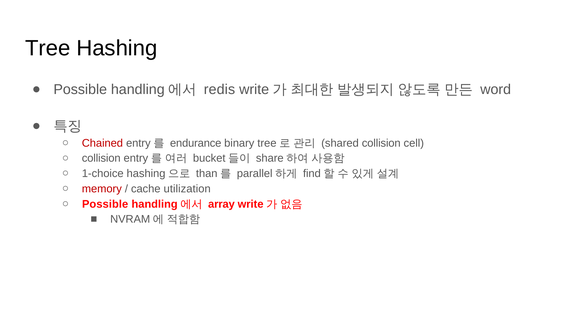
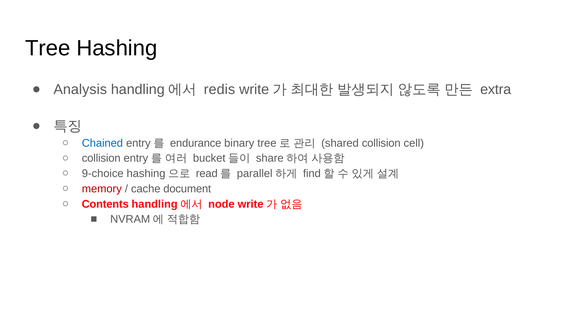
Possible at (80, 89): Possible -> Analysis
word: word -> extra
Chained colour: red -> blue
1-choice: 1-choice -> 9-choice
than: than -> read
utilization: utilization -> document
Possible at (105, 204): Possible -> Contents
array: array -> node
